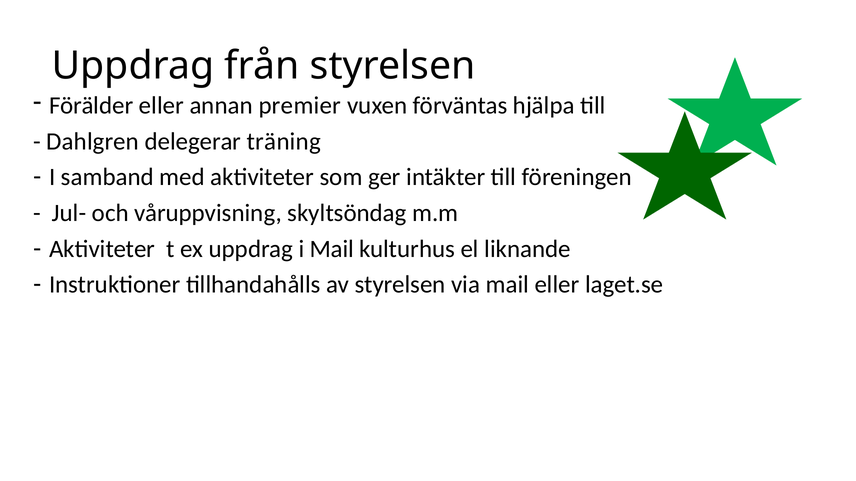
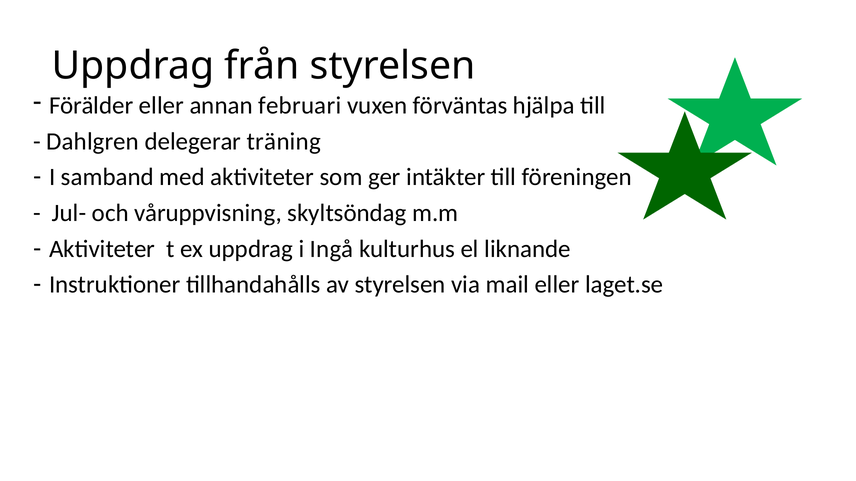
premier: premier -> februari
i Mail: Mail -> Ingå
